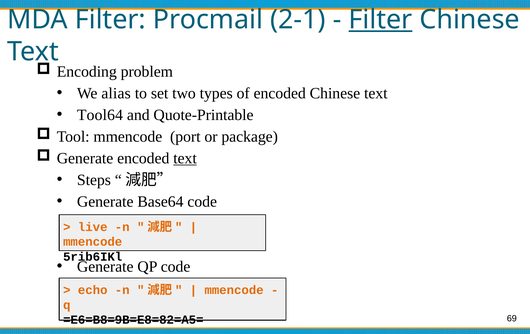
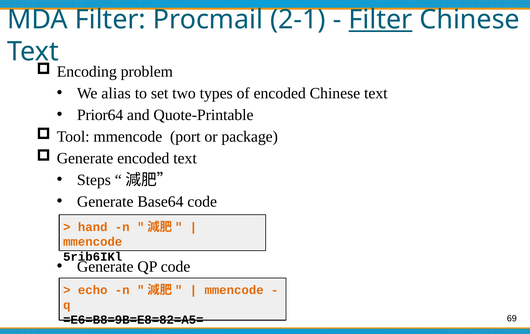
Tool64: Tool64 -> Prior64
text at (185, 158) underline: present -> none
live: live -> hand
